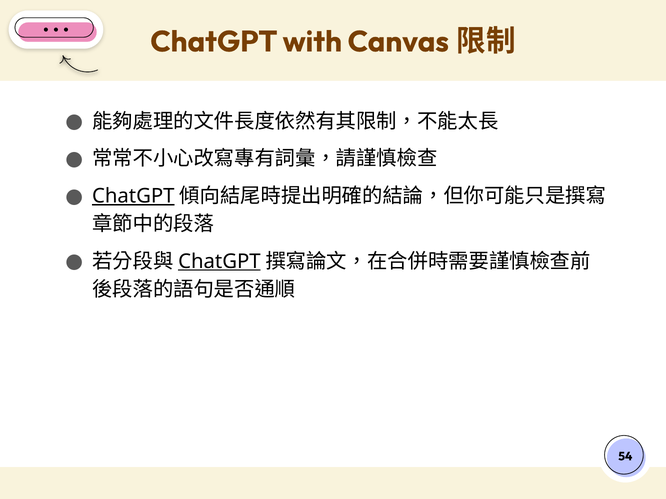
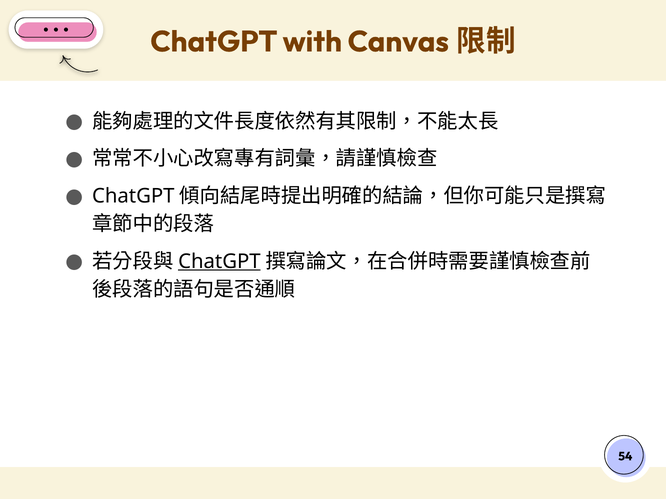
ChatGPT at (133, 196) underline: present -> none
